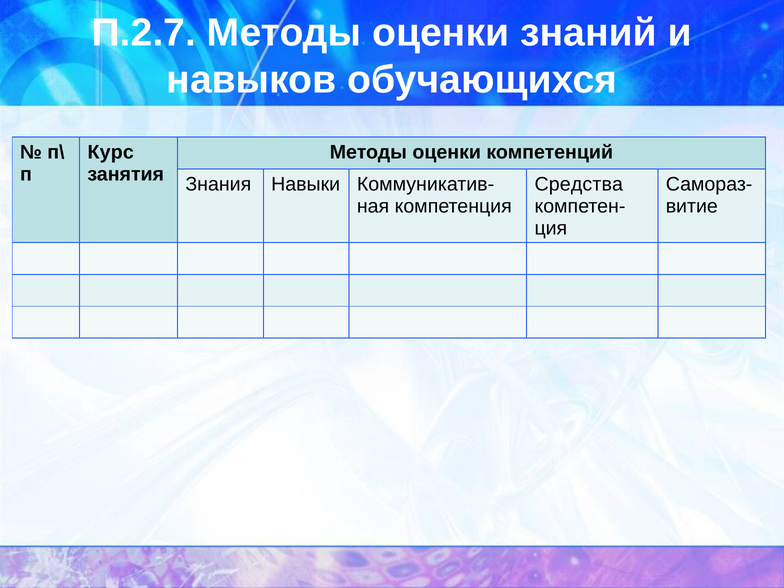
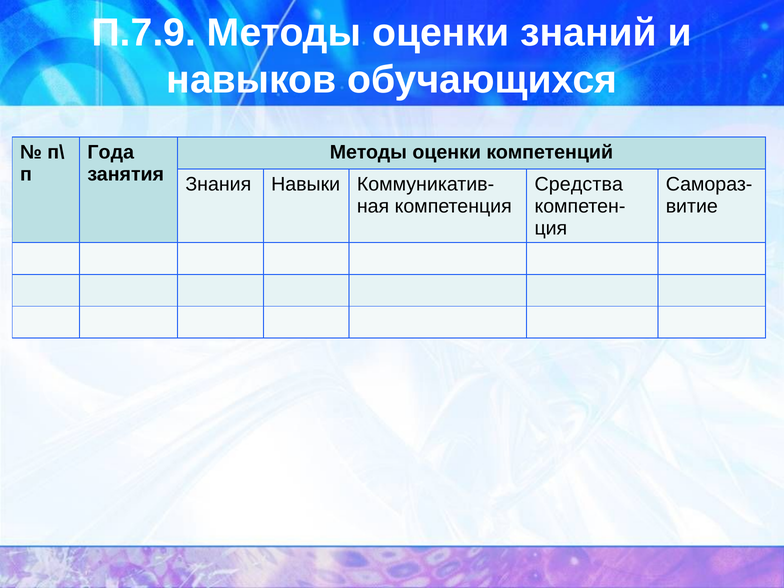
П.2.7: П.2.7 -> П.7.9
Курс: Курс -> Года
